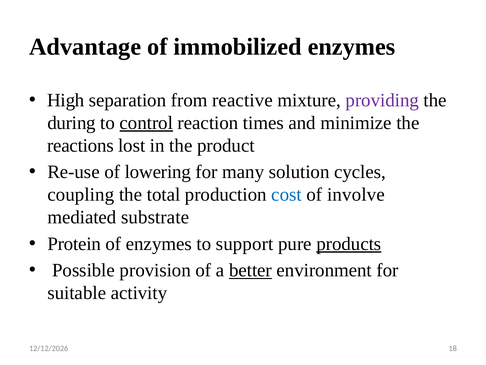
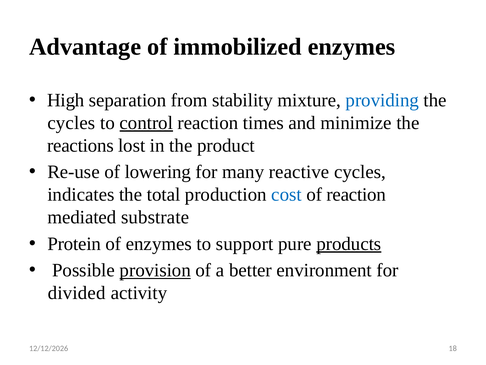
reactive: reactive -> stability
providing colour: purple -> blue
during at (72, 123): during -> cycles
solution: solution -> reactive
coupling: coupling -> indicates
of involve: involve -> reaction
provision underline: none -> present
better underline: present -> none
suitable: suitable -> divided
